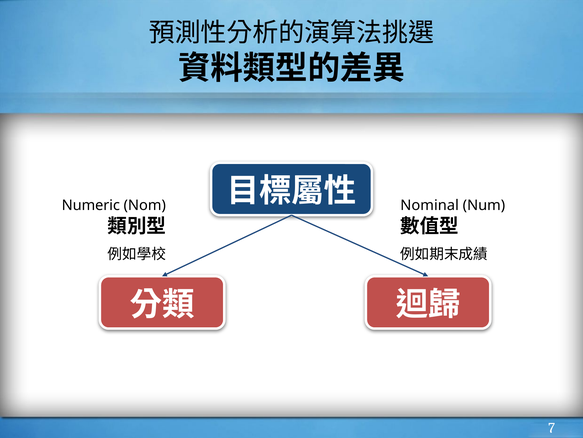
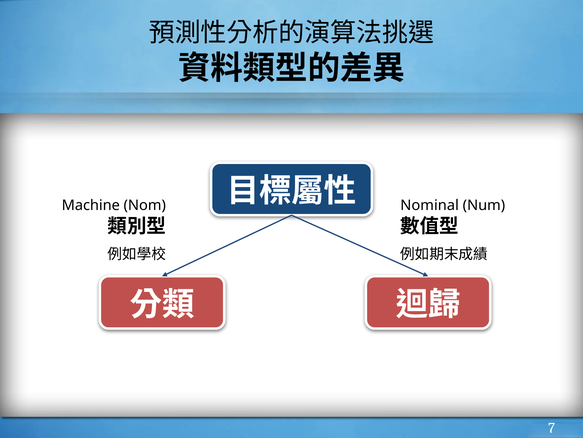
Numeric: Numeric -> Machine
